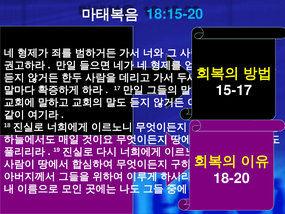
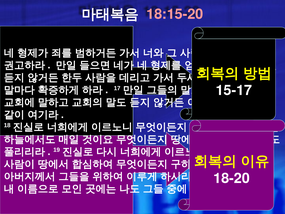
18:15-20 colour: light blue -> pink
